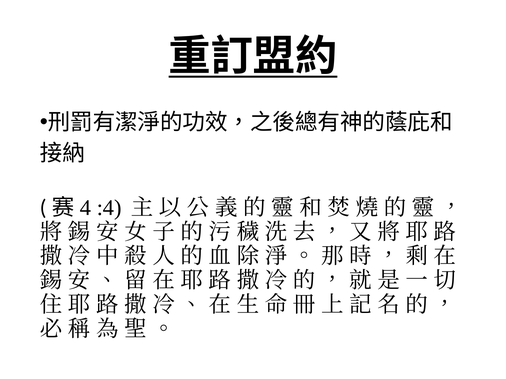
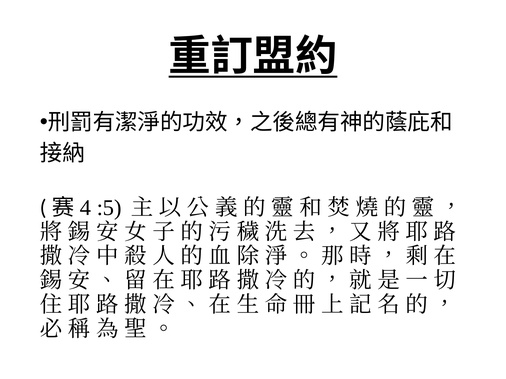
:4: :4 -> :5
